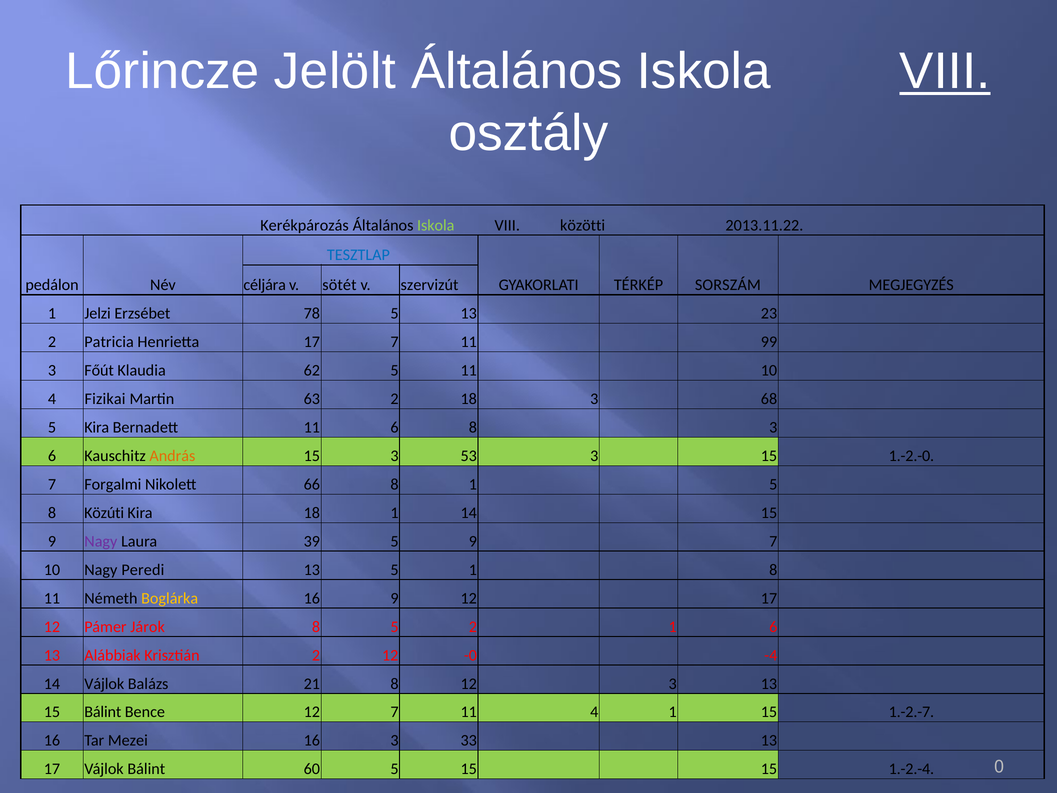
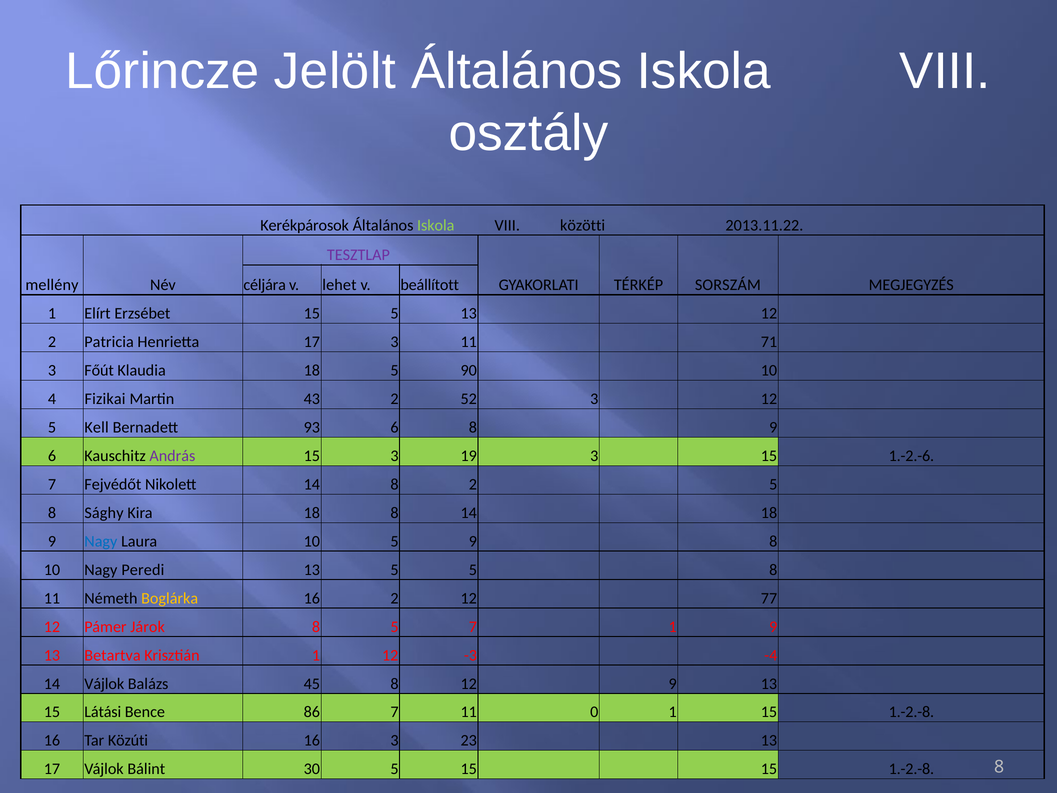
VIII at (945, 71) underline: present -> none
Kerékpározás: Kerékpározás -> Kerékpárosok
TESZTLAP colour: blue -> purple
pedálon: pedálon -> mellény
sötét: sötét -> lehet
szervizút: szervizút -> beállított
Jelzi: Jelzi -> Elírt
Erzsébet 78: 78 -> 15
13 23: 23 -> 12
17 7: 7 -> 3
99: 99 -> 71
Klaudia 62: 62 -> 18
5 11: 11 -> 90
63: 63 -> 43
2 18: 18 -> 52
3 68: 68 -> 12
5 Kira: Kira -> Kell
Bernadett 11: 11 -> 93
8 3: 3 -> 9
András colour: orange -> purple
53: 53 -> 19
1.-2.-0: 1.-2.-0 -> 1.-2.-6
Forgalmi: Forgalmi -> Fejvédőt
Nikolett 66: 66 -> 14
8 1: 1 -> 2
Közúti: Közúti -> Sághy
18 1: 1 -> 8
14 15: 15 -> 18
Nagy at (101, 541) colour: purple -> blue
Laura 39: 39 -> 10
9 7: 7 -> 8
5 1: 1 -> 5
16 9: 9 -> 2
12 17: 17 -> 77
5 2: 2 -> 7
1 6: 6 -> 9
Alábbiak: Alábbiak -> Betartva
Krisztián 2: 2 -> 1
-0: -0 -> -3
21: 21 -> 45
12 3: 3 -> 9
15 Bálint: Bálint -> Látási
Bence 12: 12 -> 86
11 4: 4 -> 0
1 15 1.-2.-7: 1.-2.-7 -> 1.-2.-8
Mezei: Mezei -> Közúti
33: 33 -> 23
0 at (999, 767): 0 -> 8
60: 60 -> 30
1.-2.-4 at (911, 769): 1.-2.-4 -> 1.-2.-8
